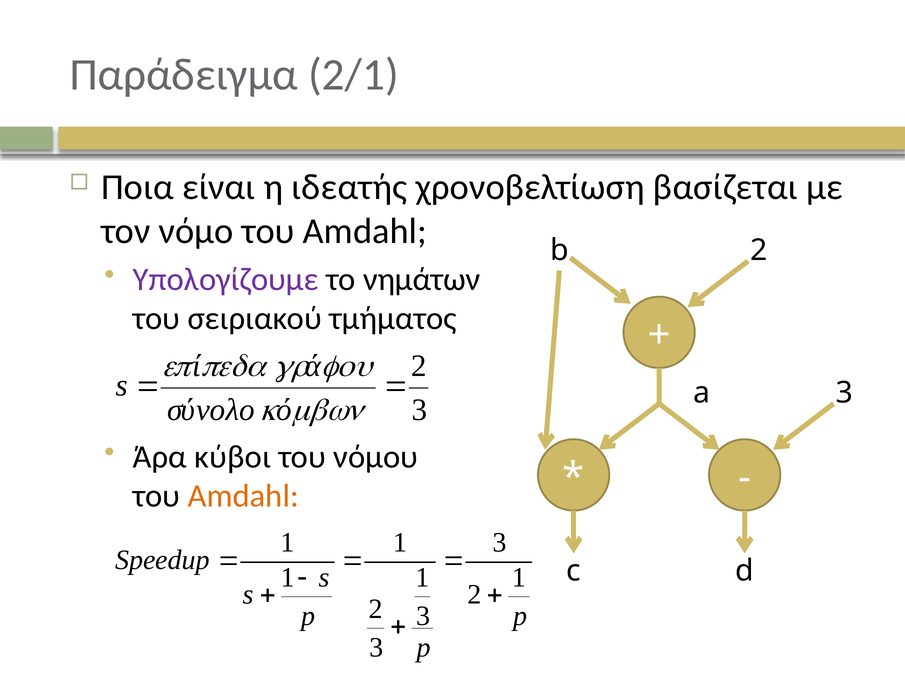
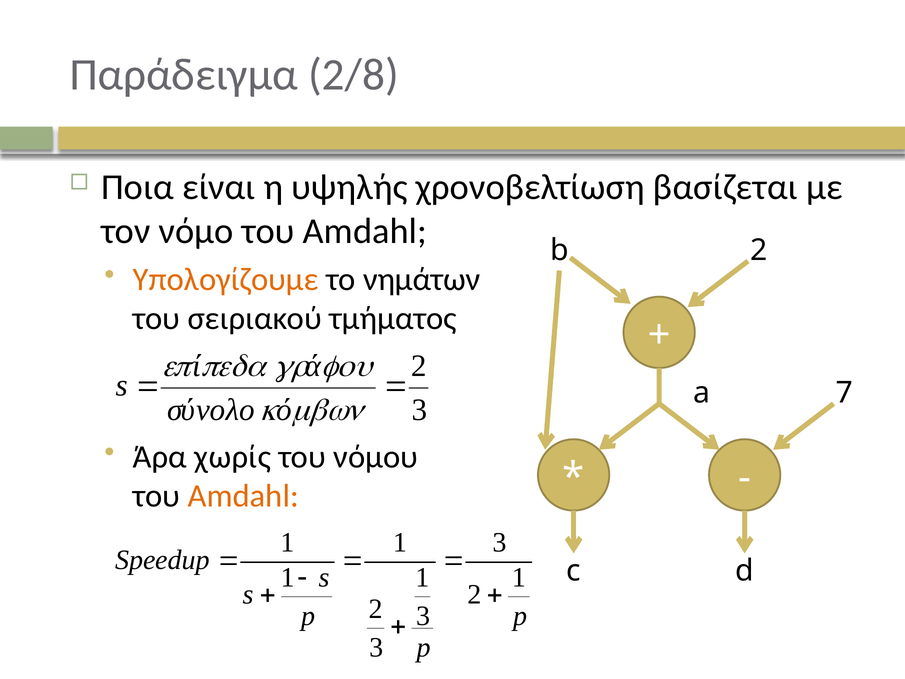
2/1: 2/1 -> 2/8
ιδεατής: ιδεατής -> υψηλής
Υπολογίζουμε colour: purple -> orange
a 3: 3 -> 7
κύβοι: κύβοι -> χωρίς
